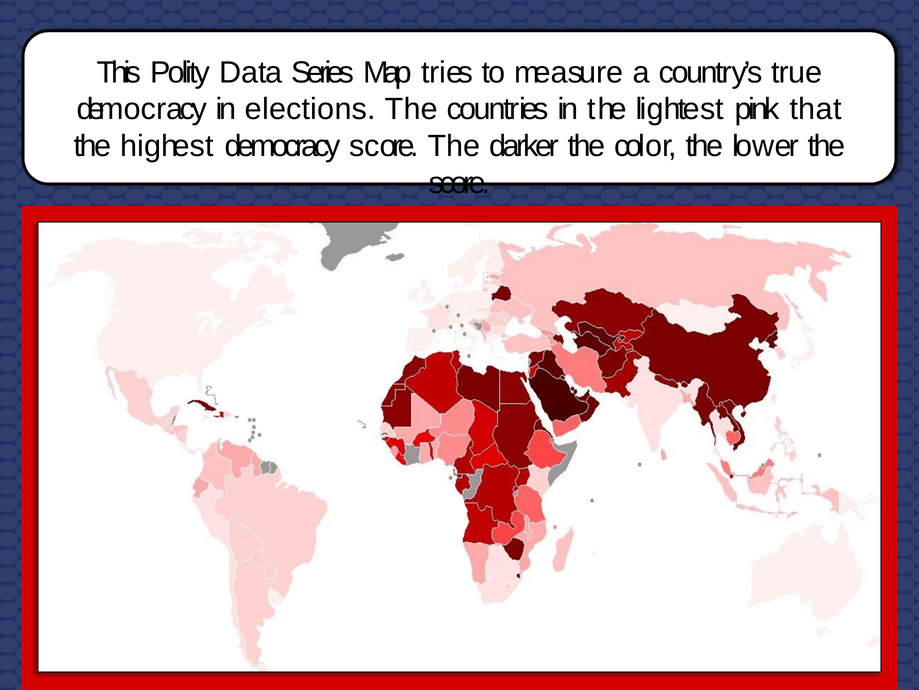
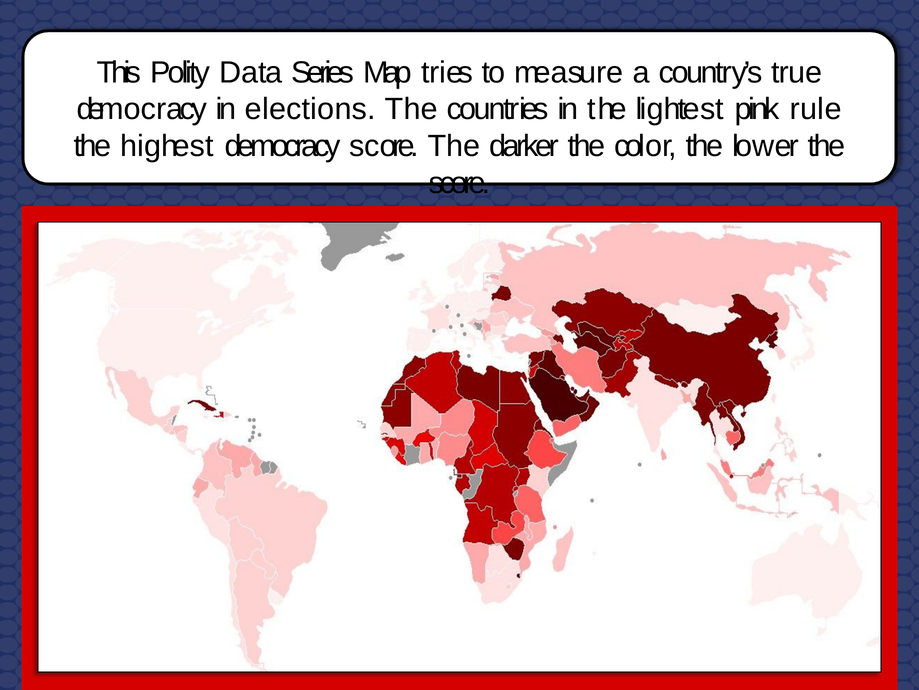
that: that -> rule
